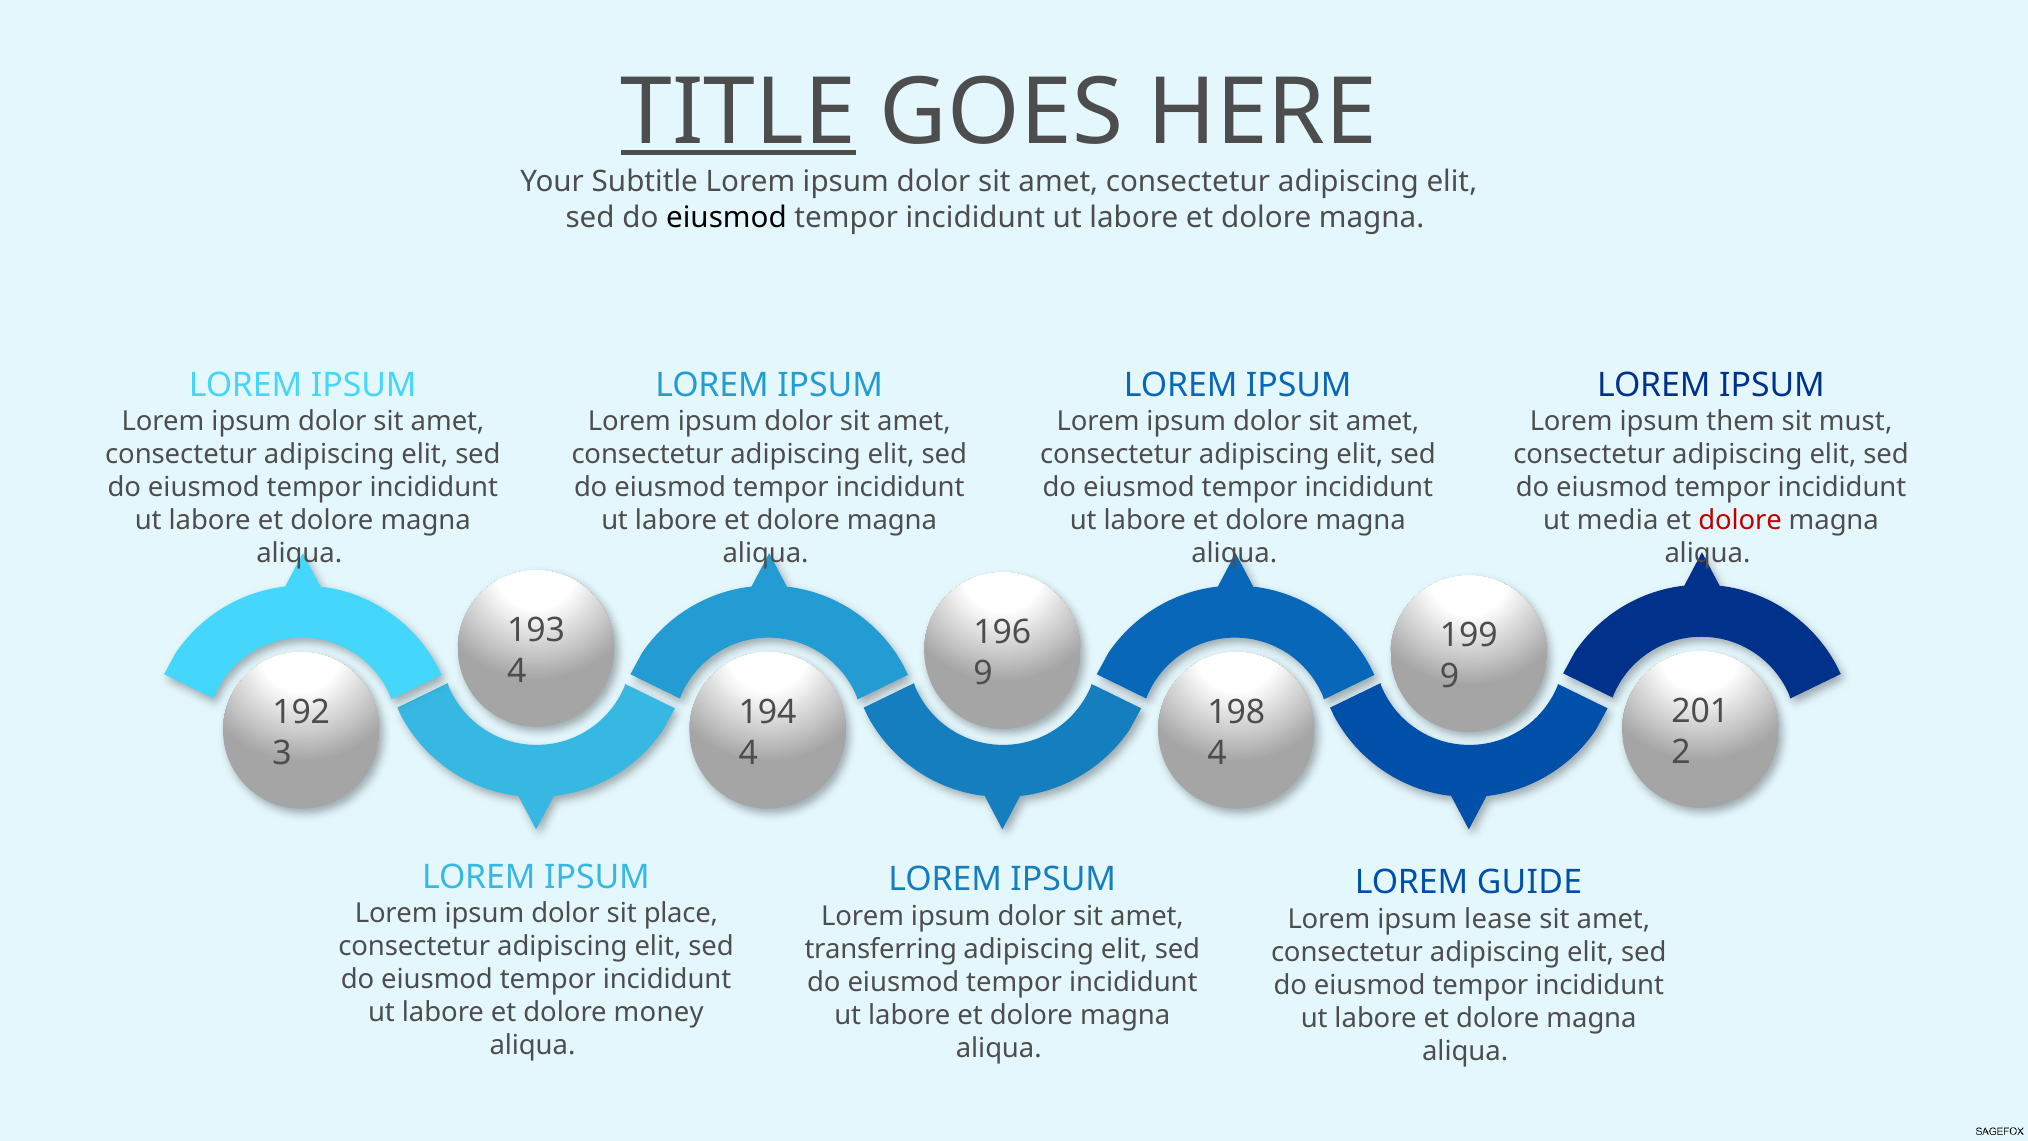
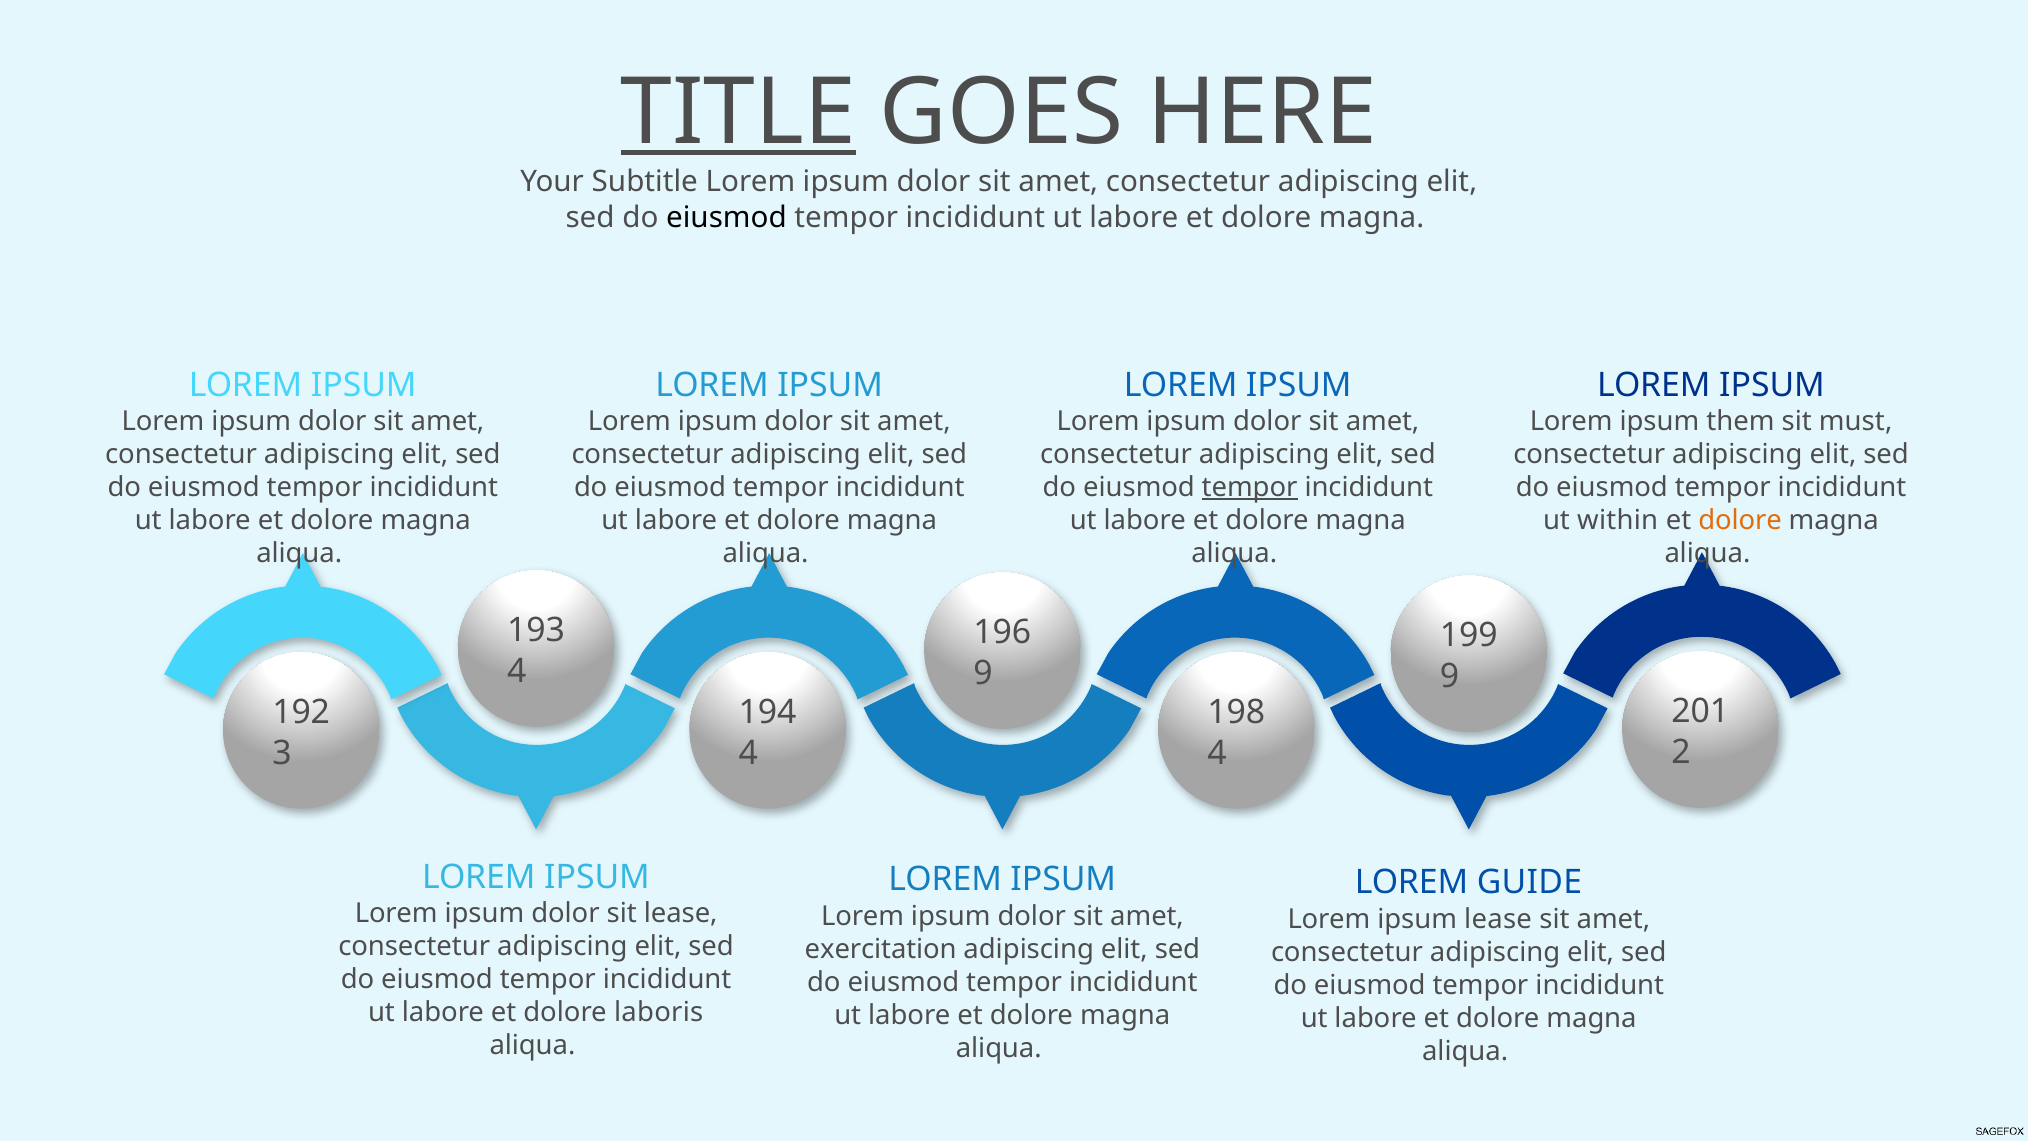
tempor at (1250, 487) underline: none -> present
media: media -> within
dolore at (1740, 520) colour: red -> orange
sit place: place -> lease
transferring: transferring -> exercitation
money: money -> laboris
